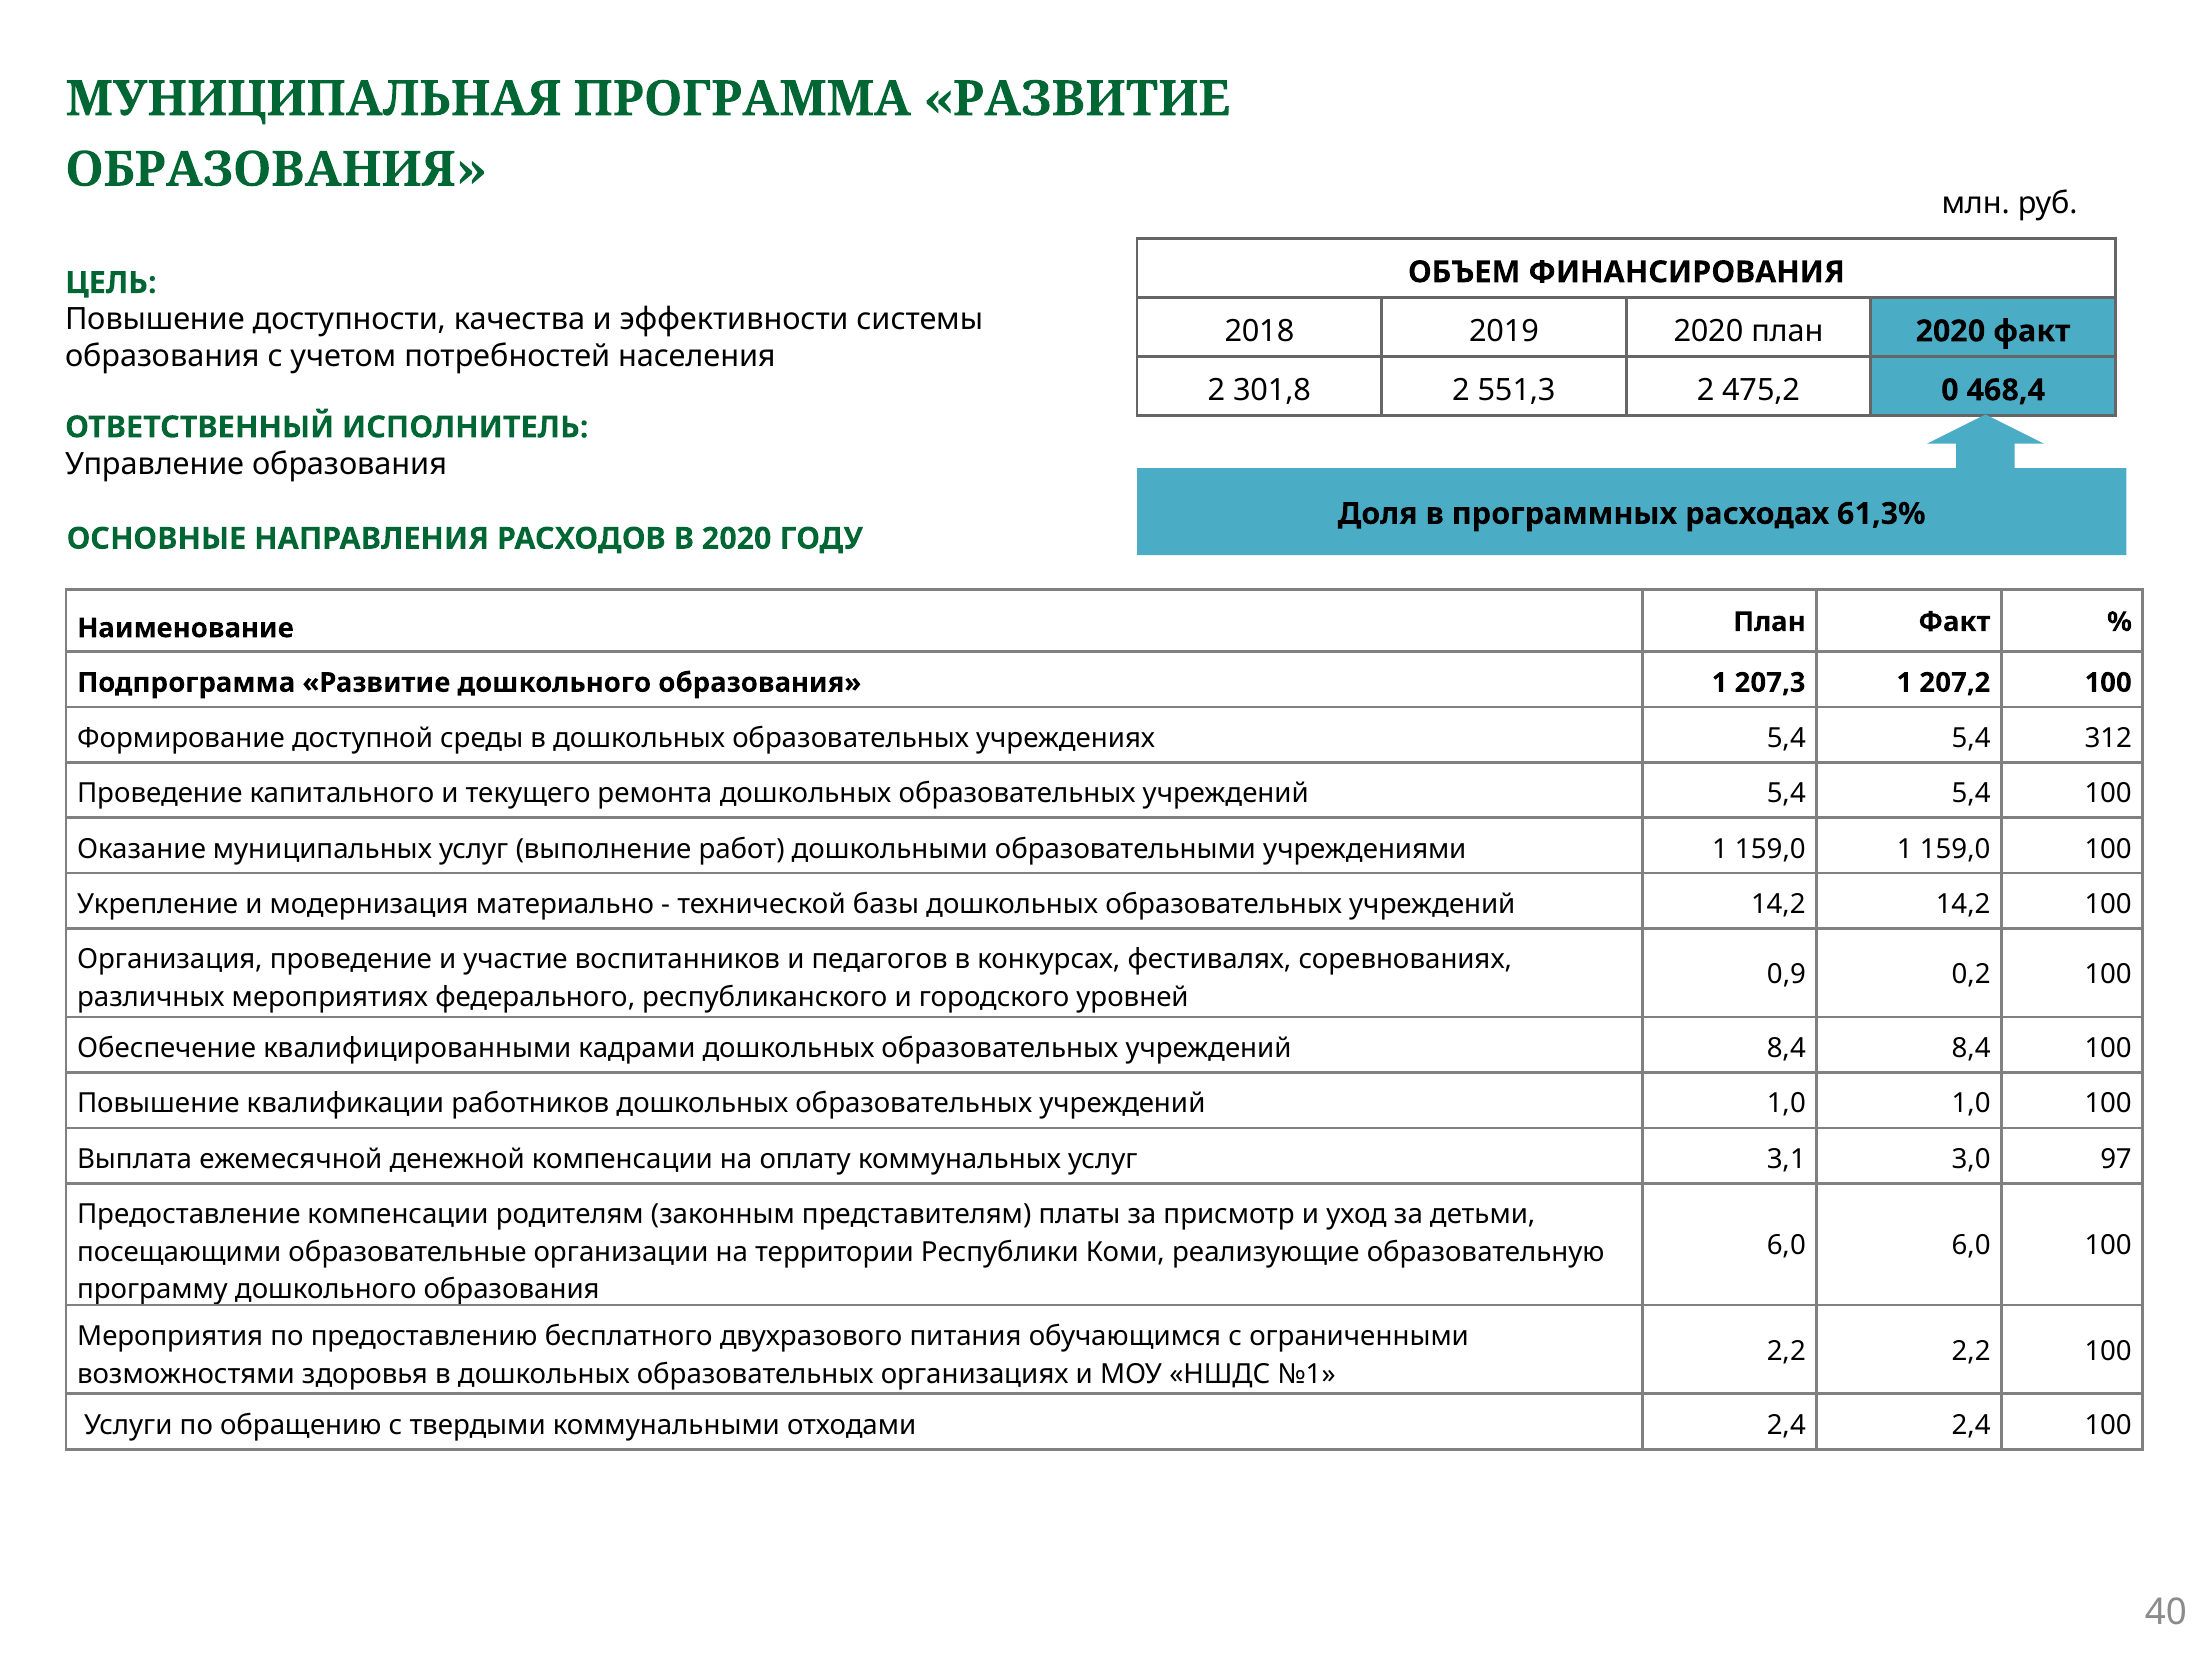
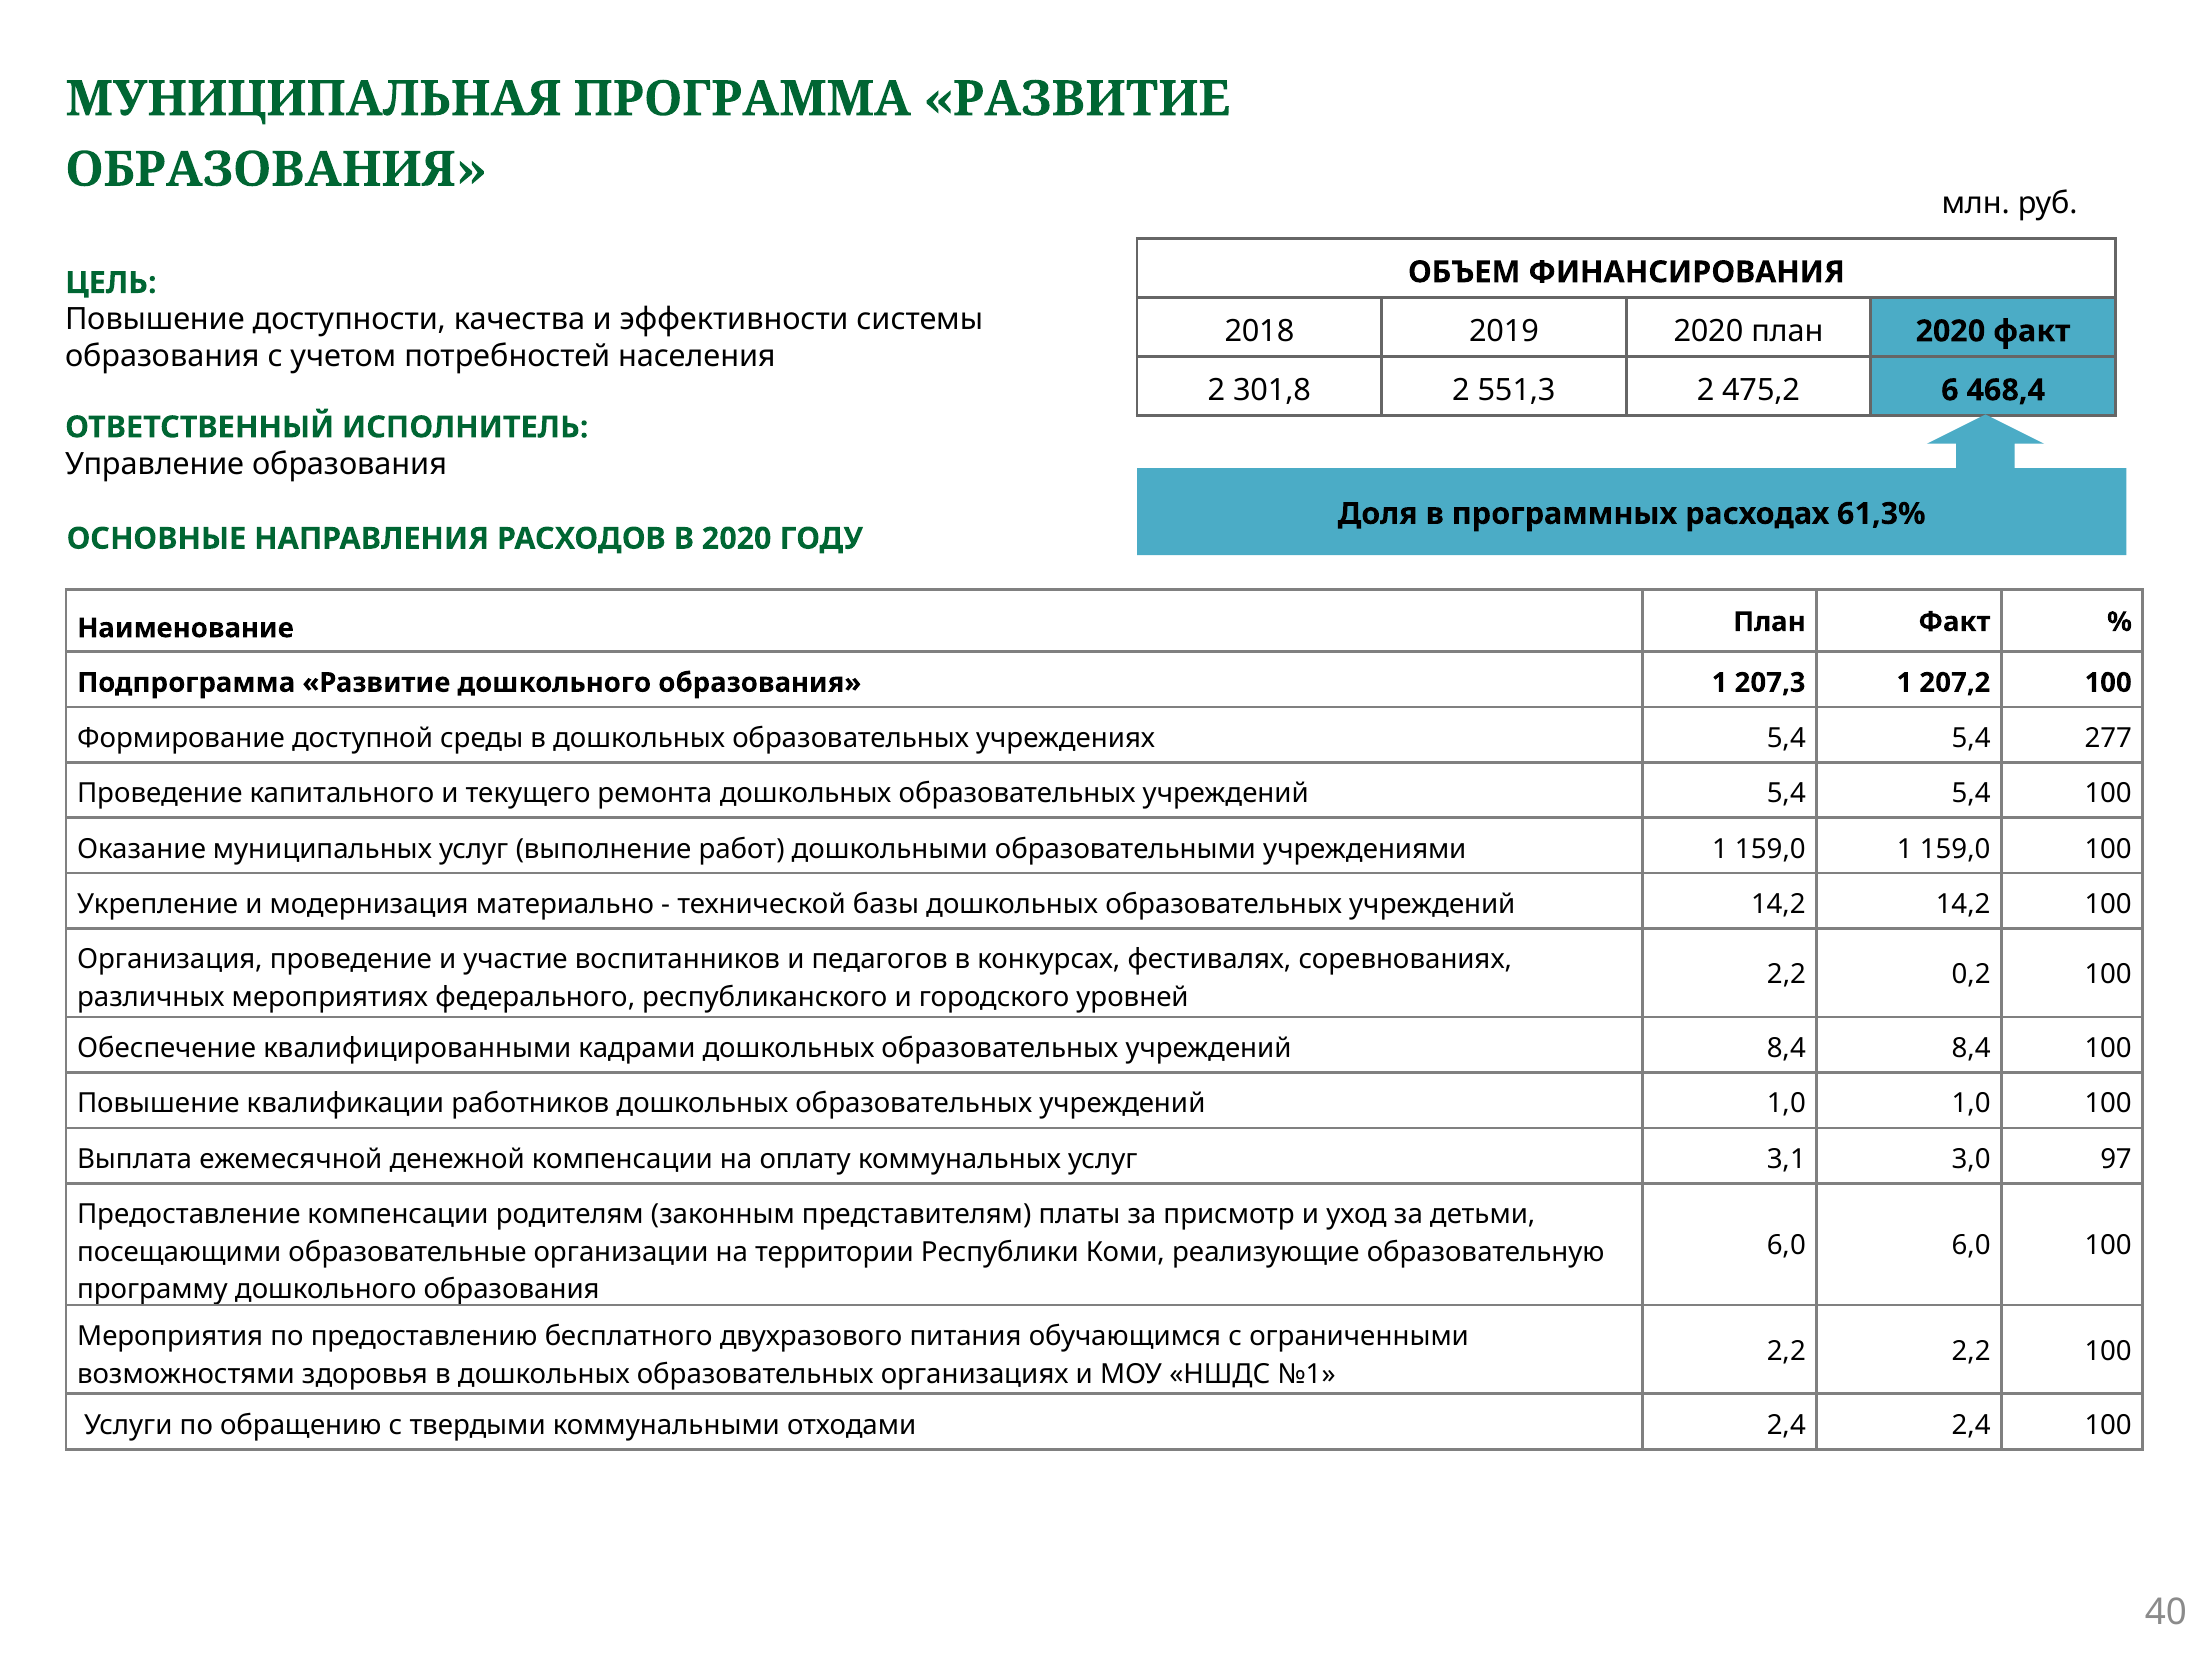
0: 0 -> 6
312: 312 -> 277
0,9 at (1786, 974): 0,9 -> 2,2
